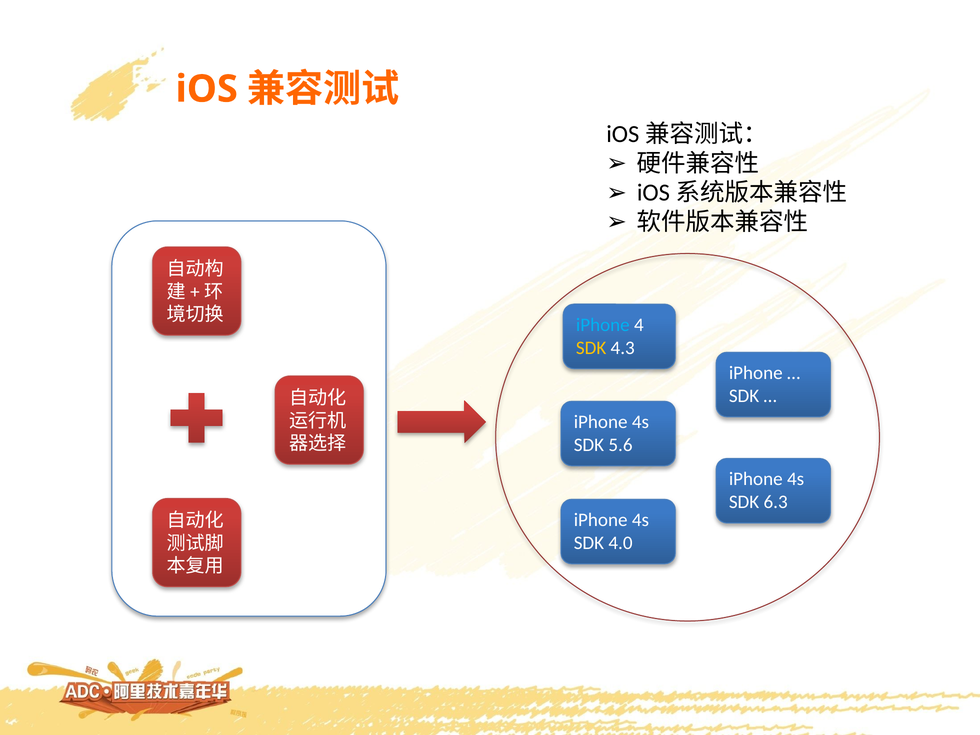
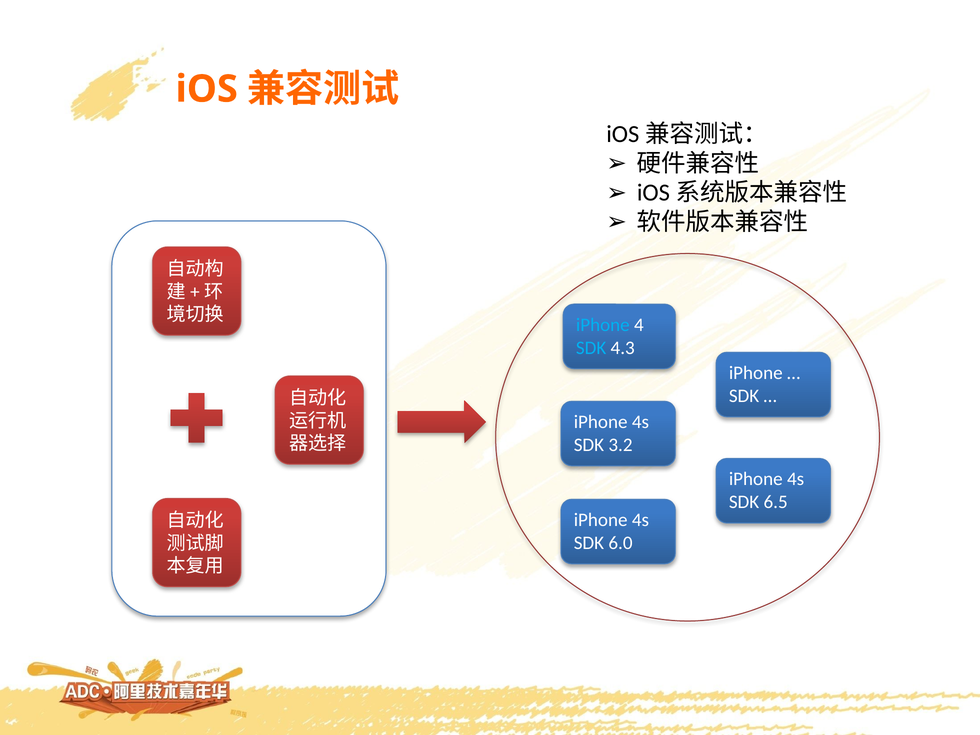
SDK at (591, 348) colour: yellow -> light blue
5.6: 5.6 -> 3.2
6.3: 6.3 -> 6.5
4.0: 4.0 -> 6.0
